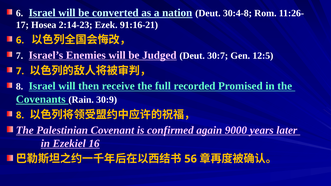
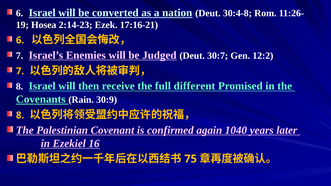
17: 17 -> 19
91:16-21: 91:16-21 -> 17:16-21
12:5: 12:5 -> 12:2
recorded: recorded -> different
9000: 9000 -> 1040
56: 56 -> 75
